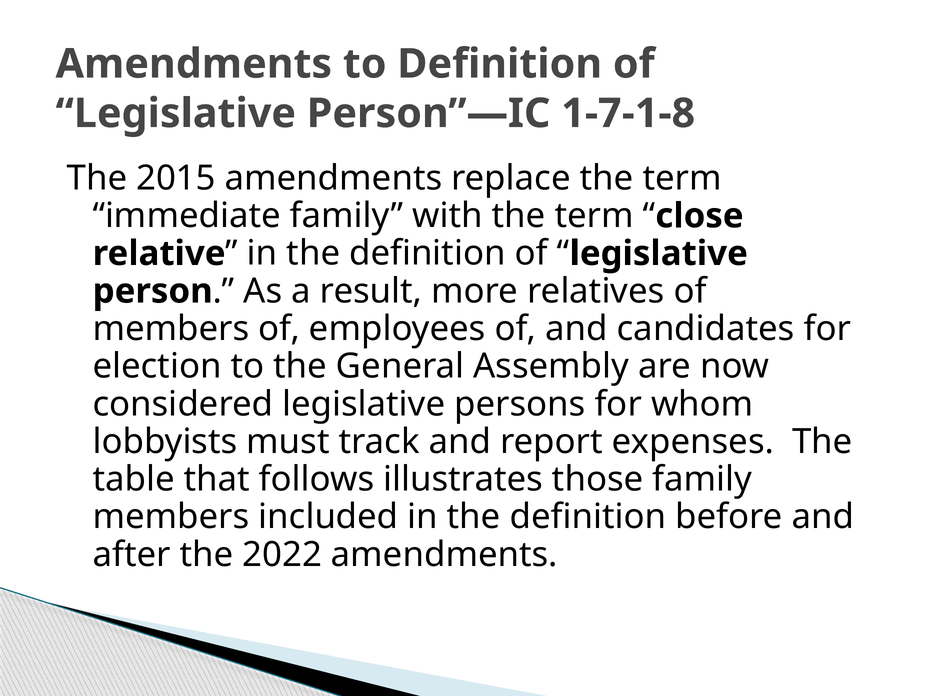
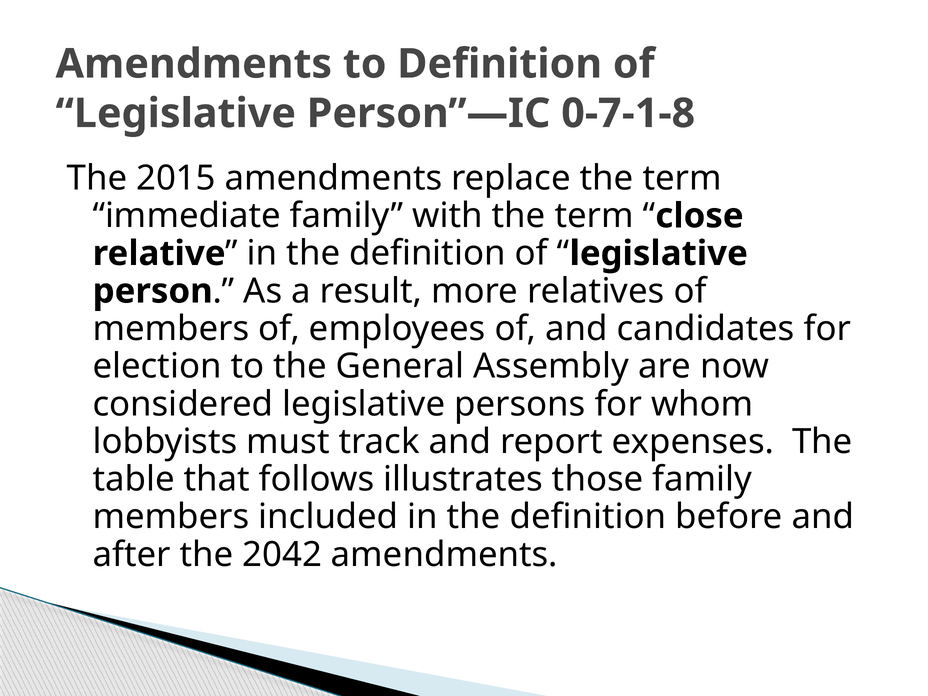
1-7-1-8: 1-7-1-8 -> 0-7-1-8
2022: 2022 -> 2042
